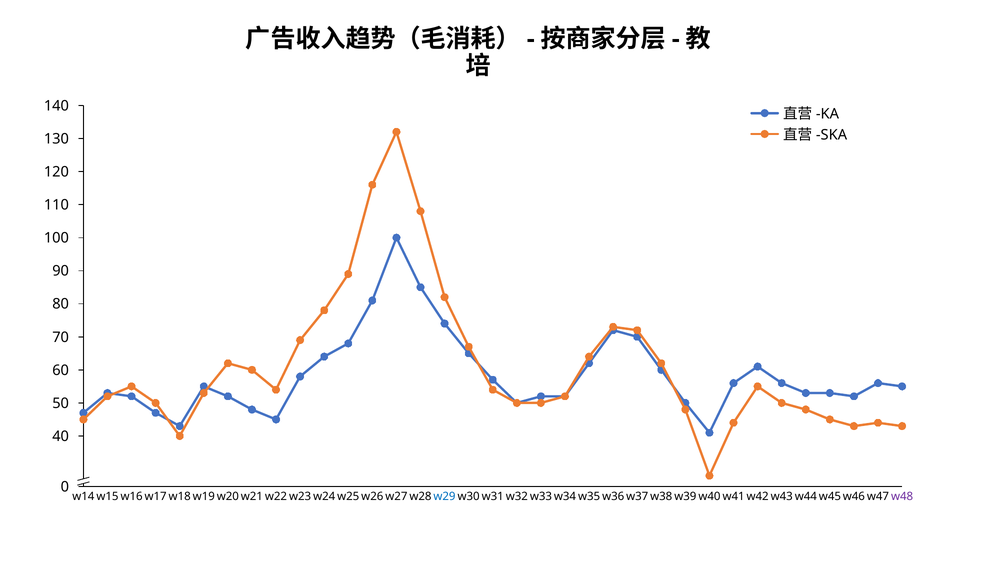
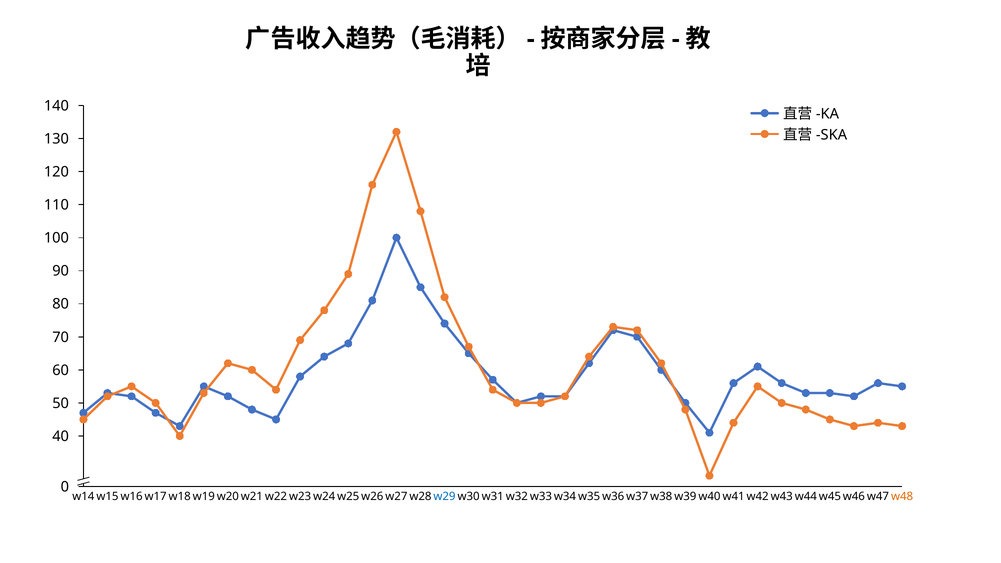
w48 colour: purple -> orange
